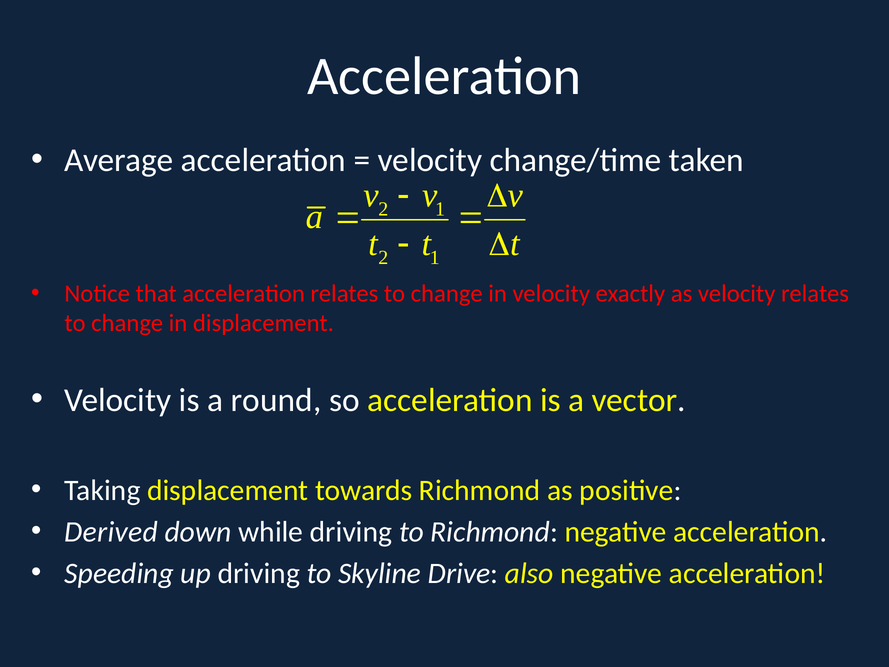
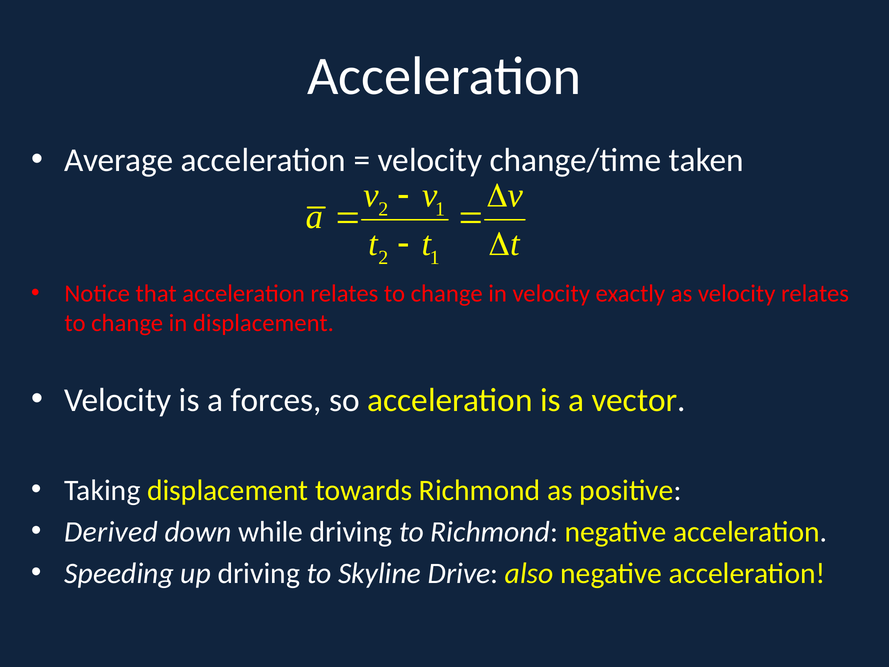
round: round -> forces
